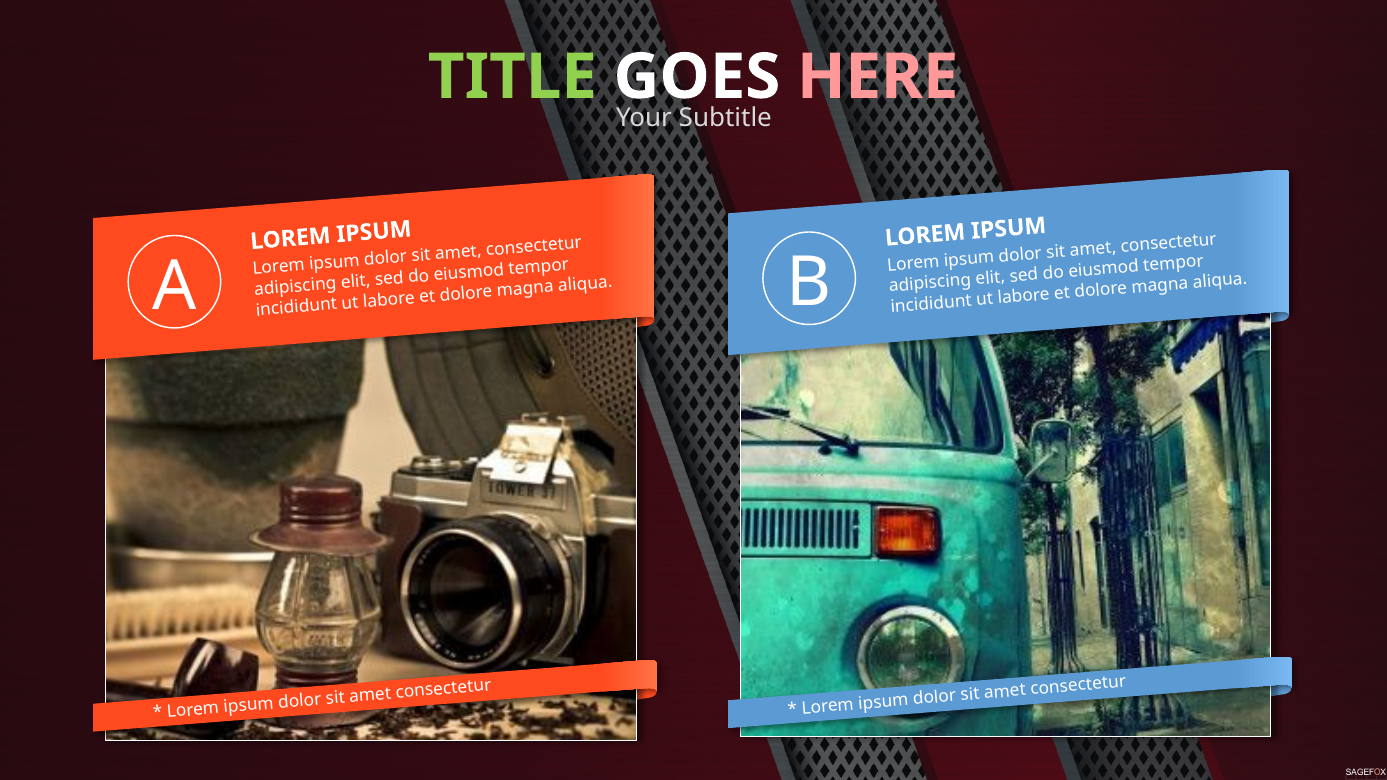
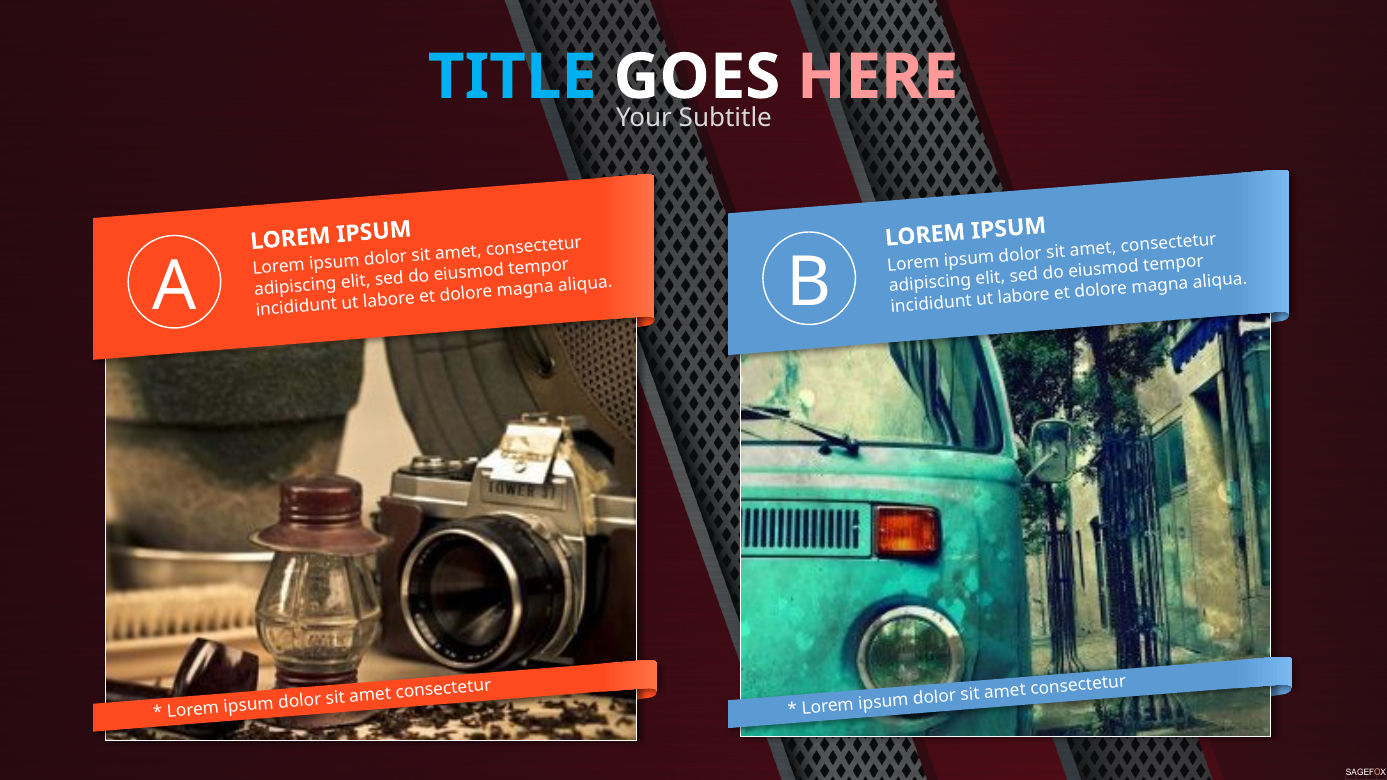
TITLE colour: light green -> light blue
